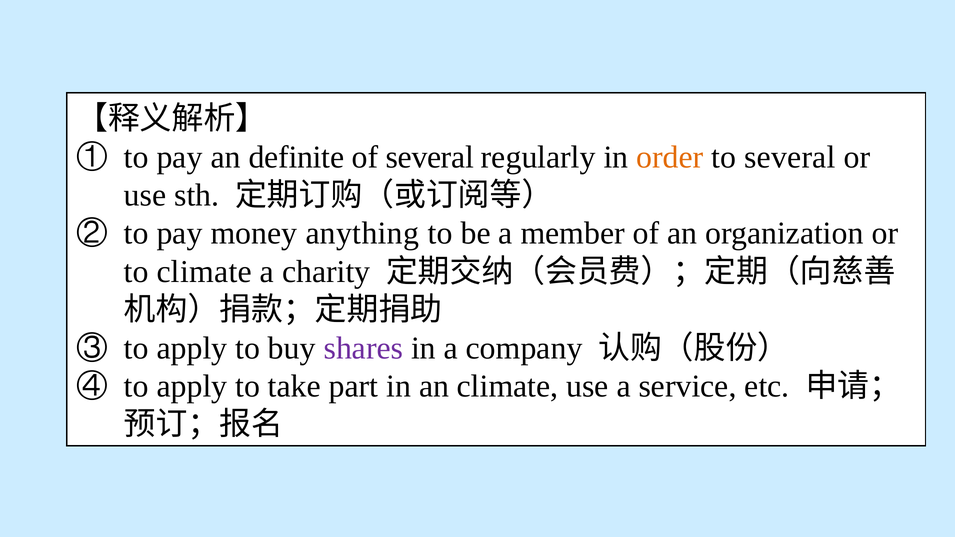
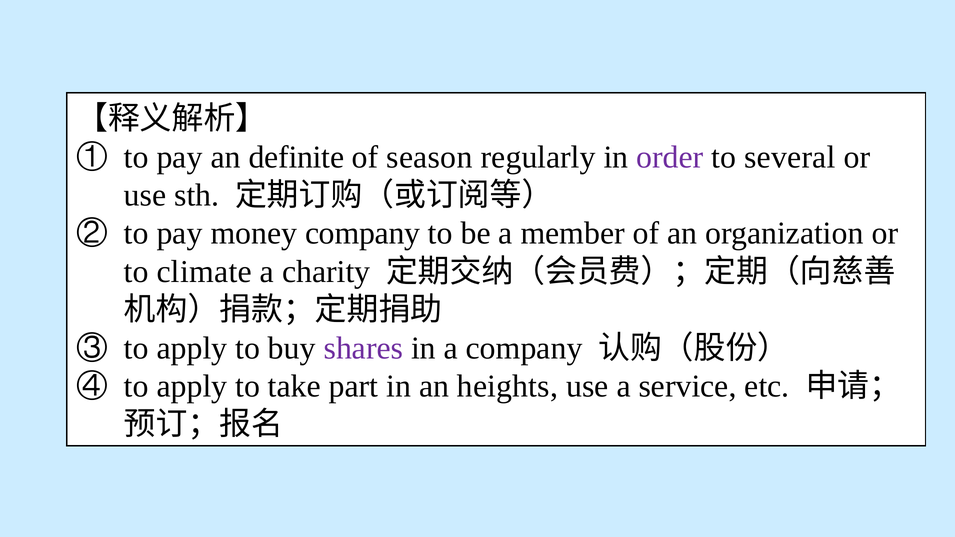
of several: several -> season
order colour: orange -> purple
money anything: anything -> company
an climate: climate -> heights
